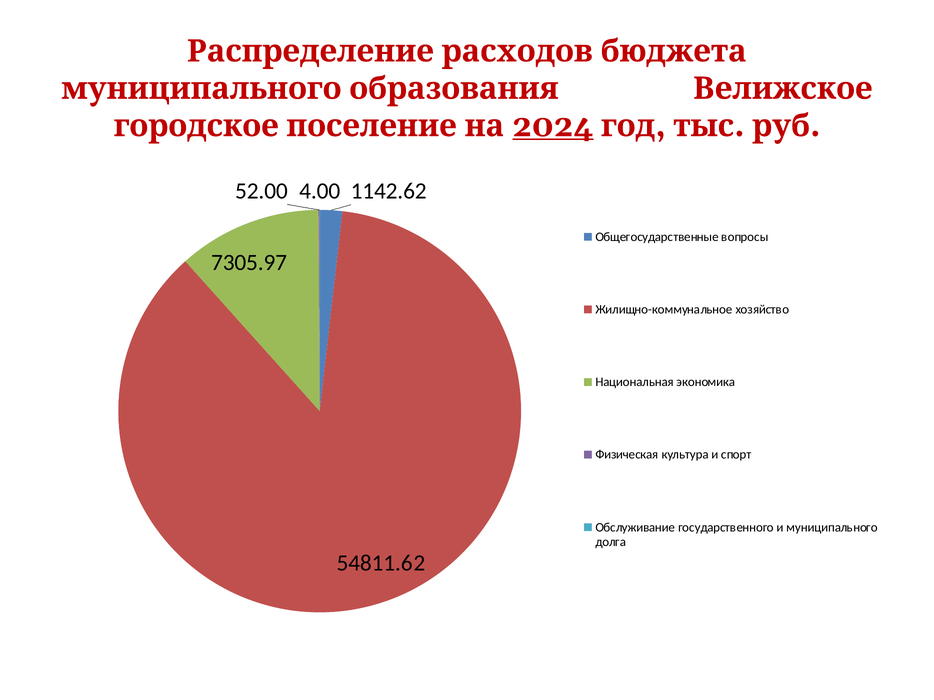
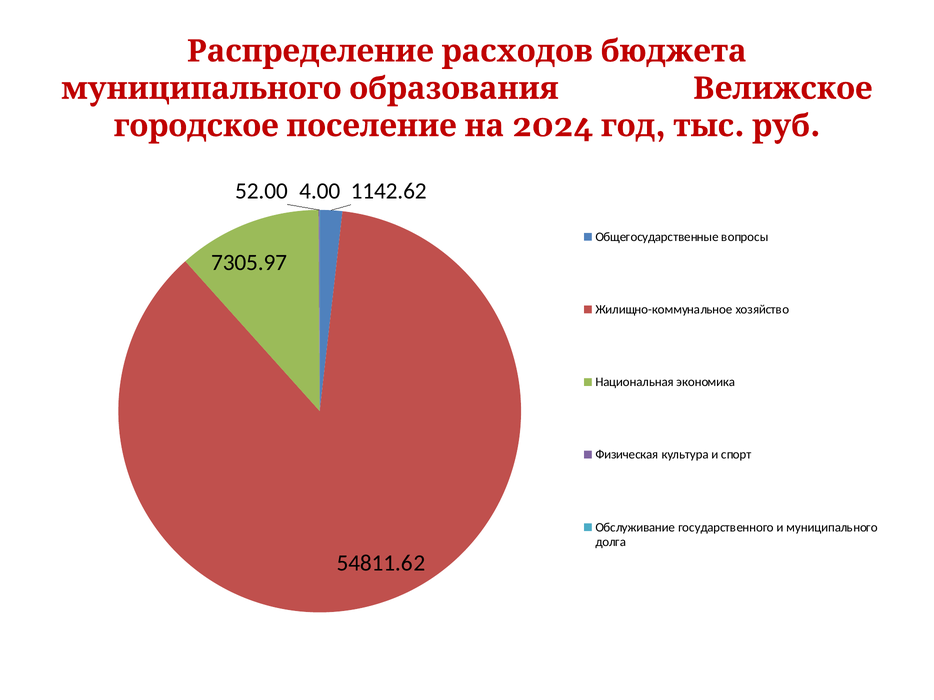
2024 underline: present -> none
